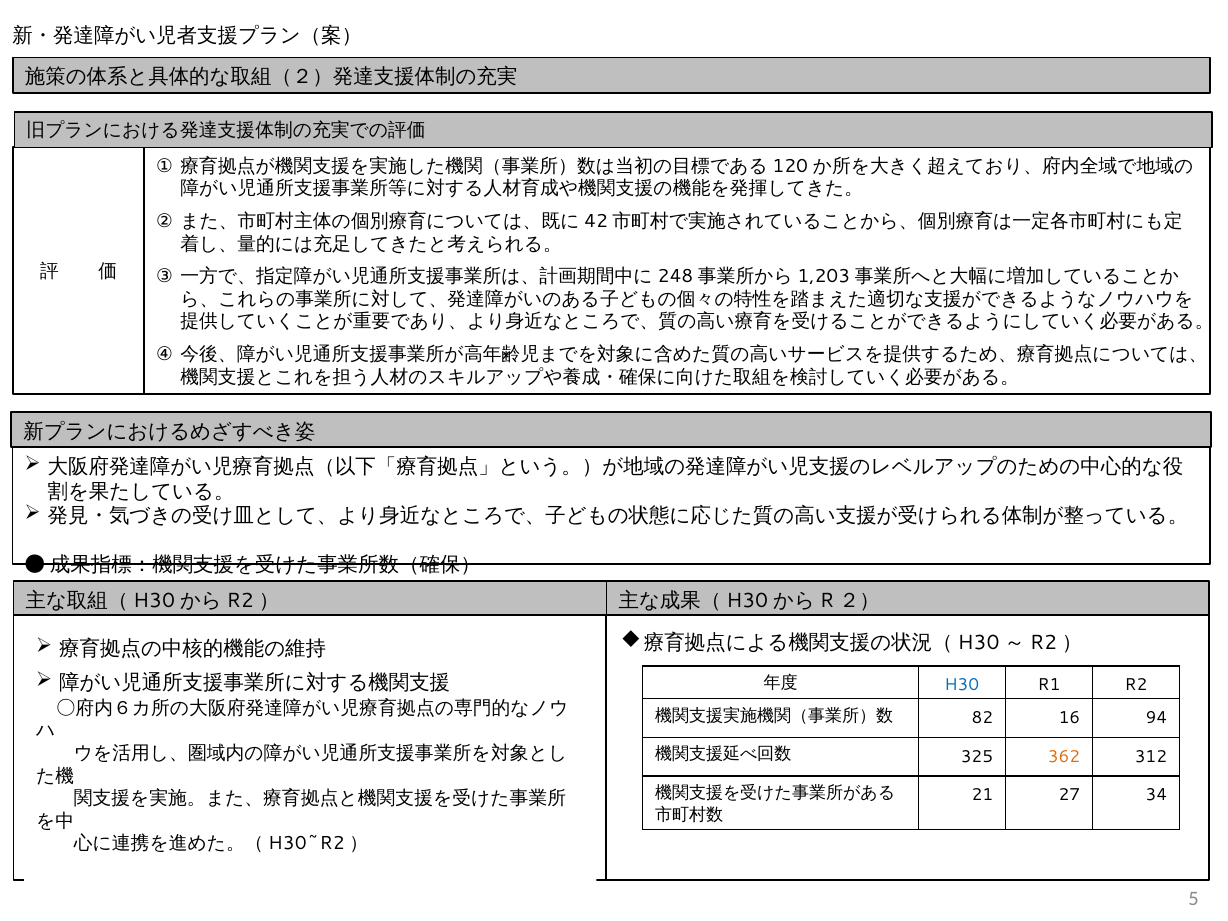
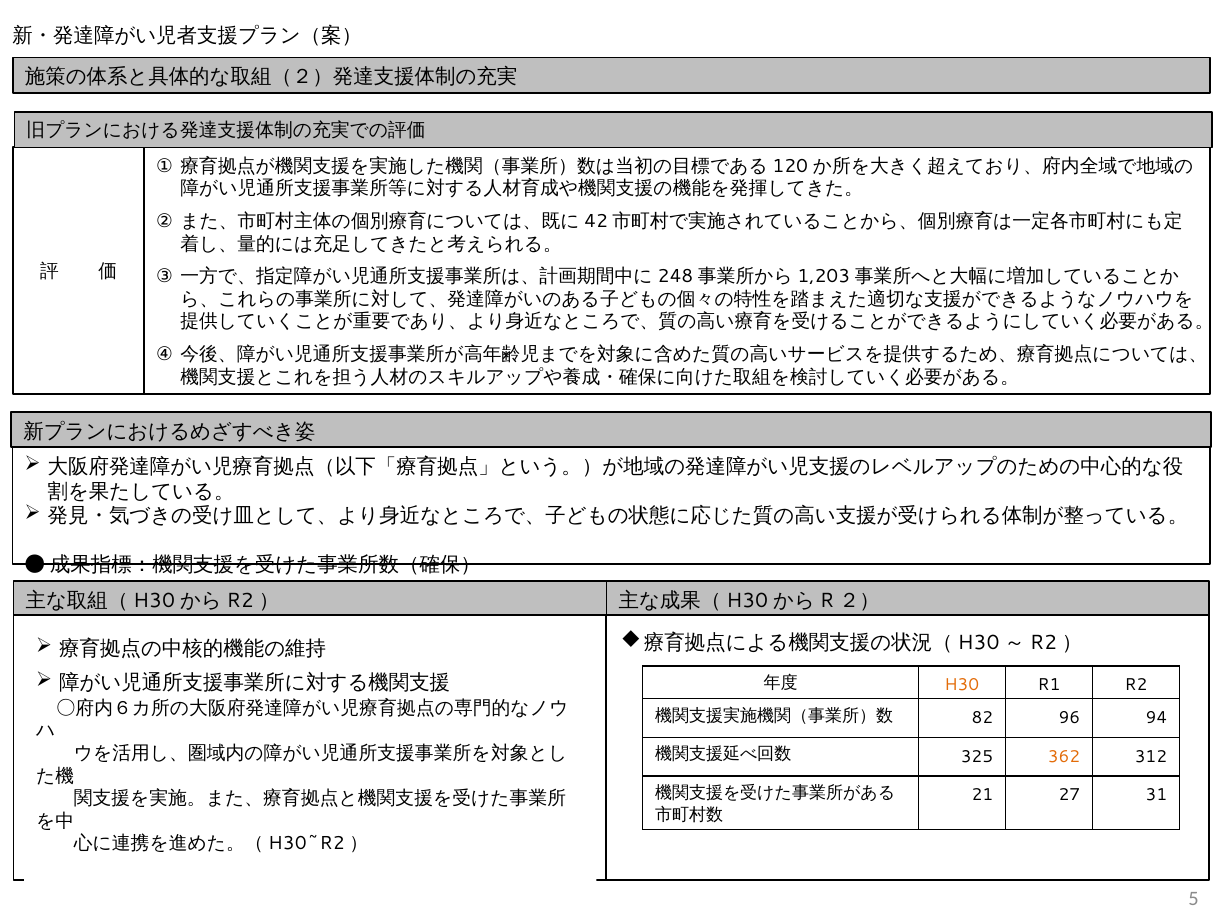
H30 colour: blue -> orange
16: 16 -> 96
34: 34 -> 31
